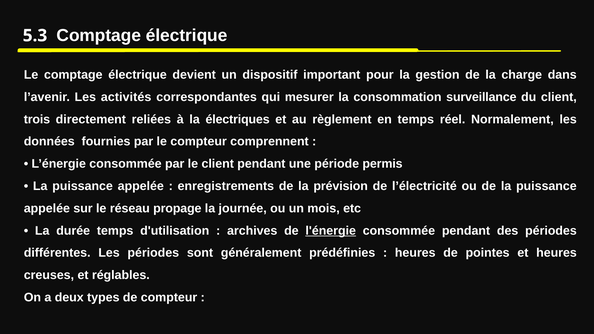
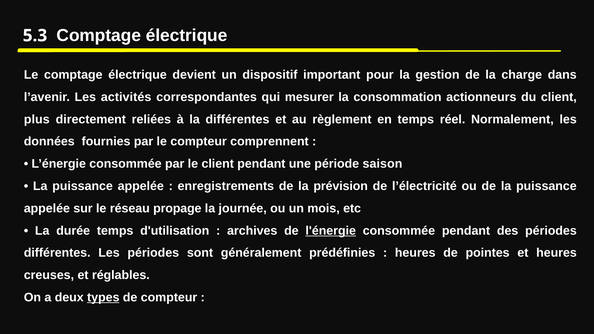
surveillance: surveillance -> actionneurs
trois: trois -> plus
la électriques: électriques -> différentes
permis: permis -> saison
types underline: none -> present
